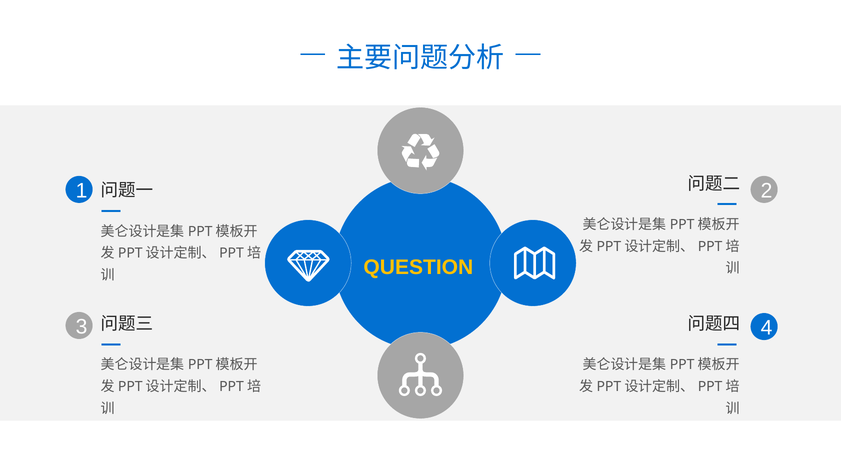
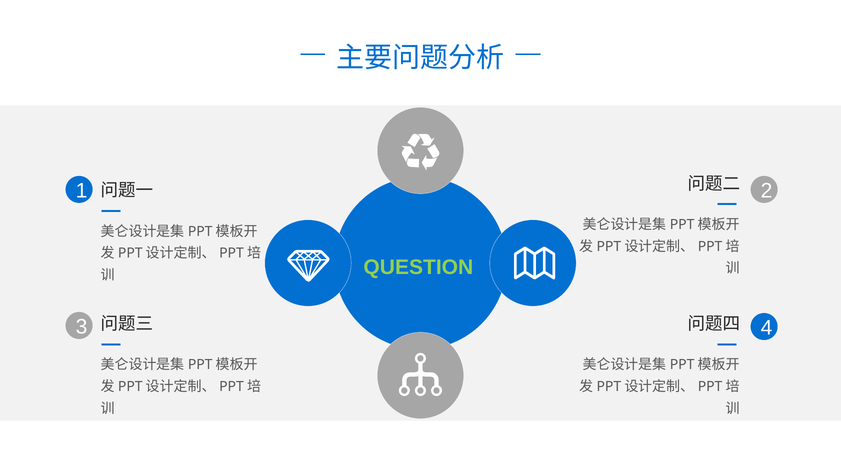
QUESTION colour: yellow -> light green
